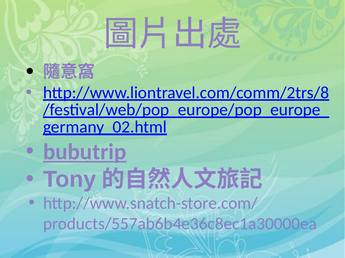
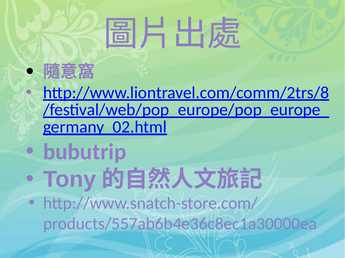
bubutrip underline: present -> none
